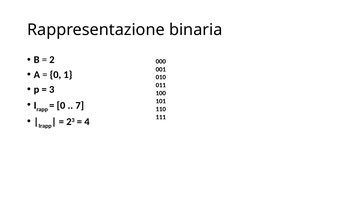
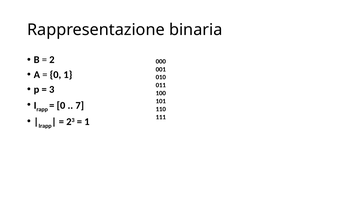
4 at (87, 122): 4 -> 1
